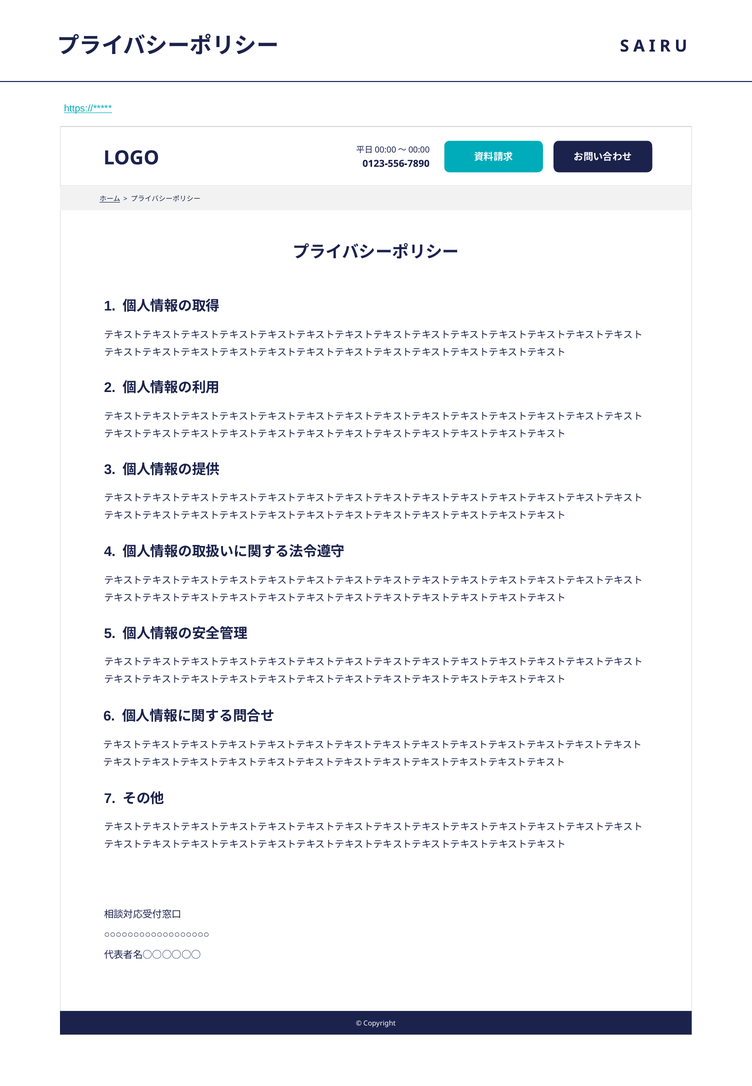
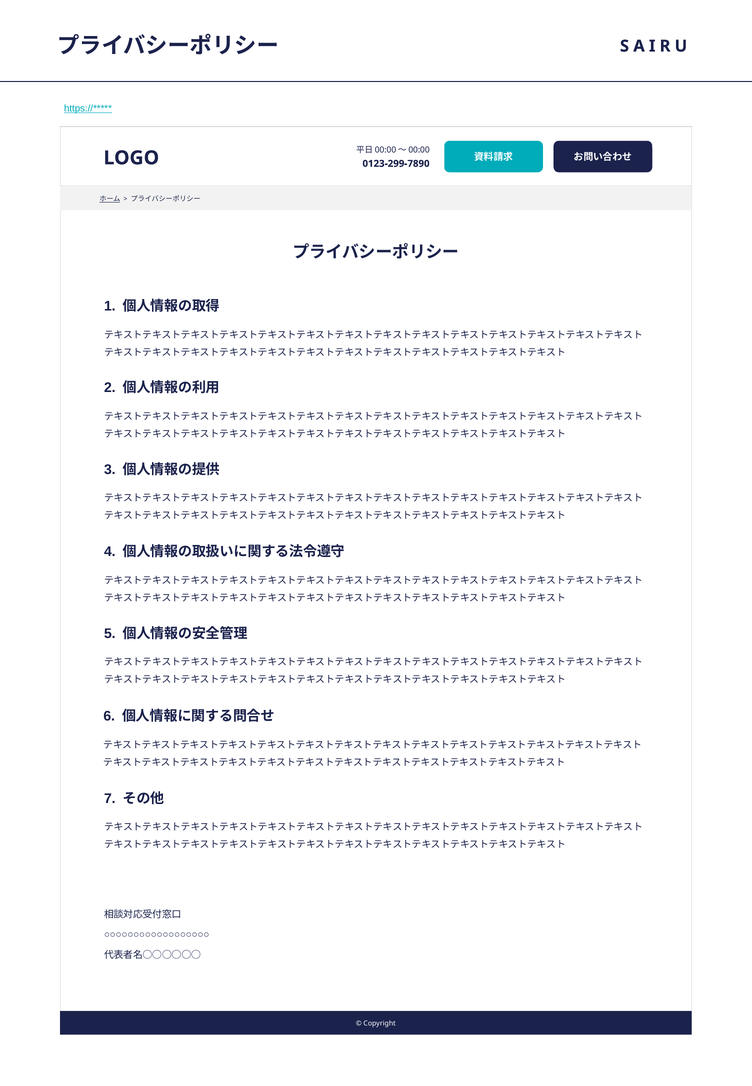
0123-556-7890: 0123-556-7890 -> 0123-299-7890
